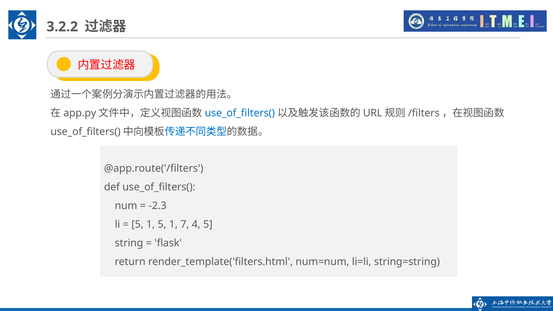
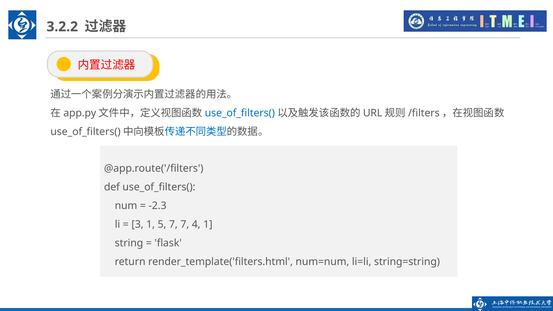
5 at (137, 225): 5 -> 3
1 5 1: 1 -> 7
4 5: 5 -> 1
